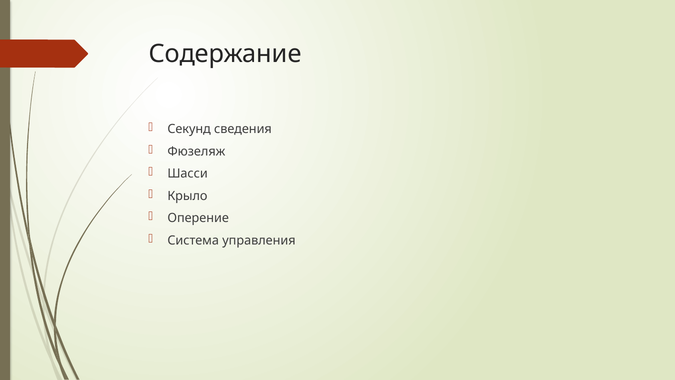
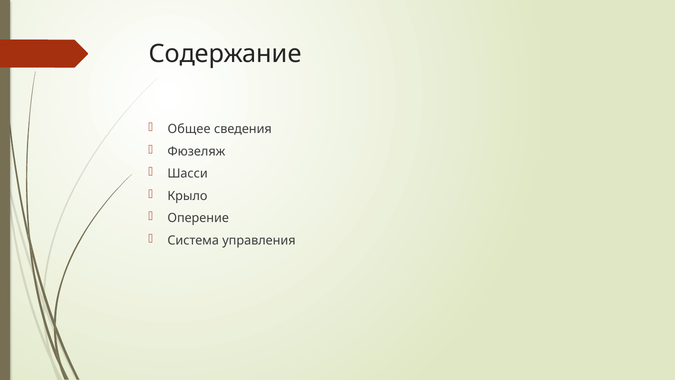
Секунд: Секунд -> Общее
